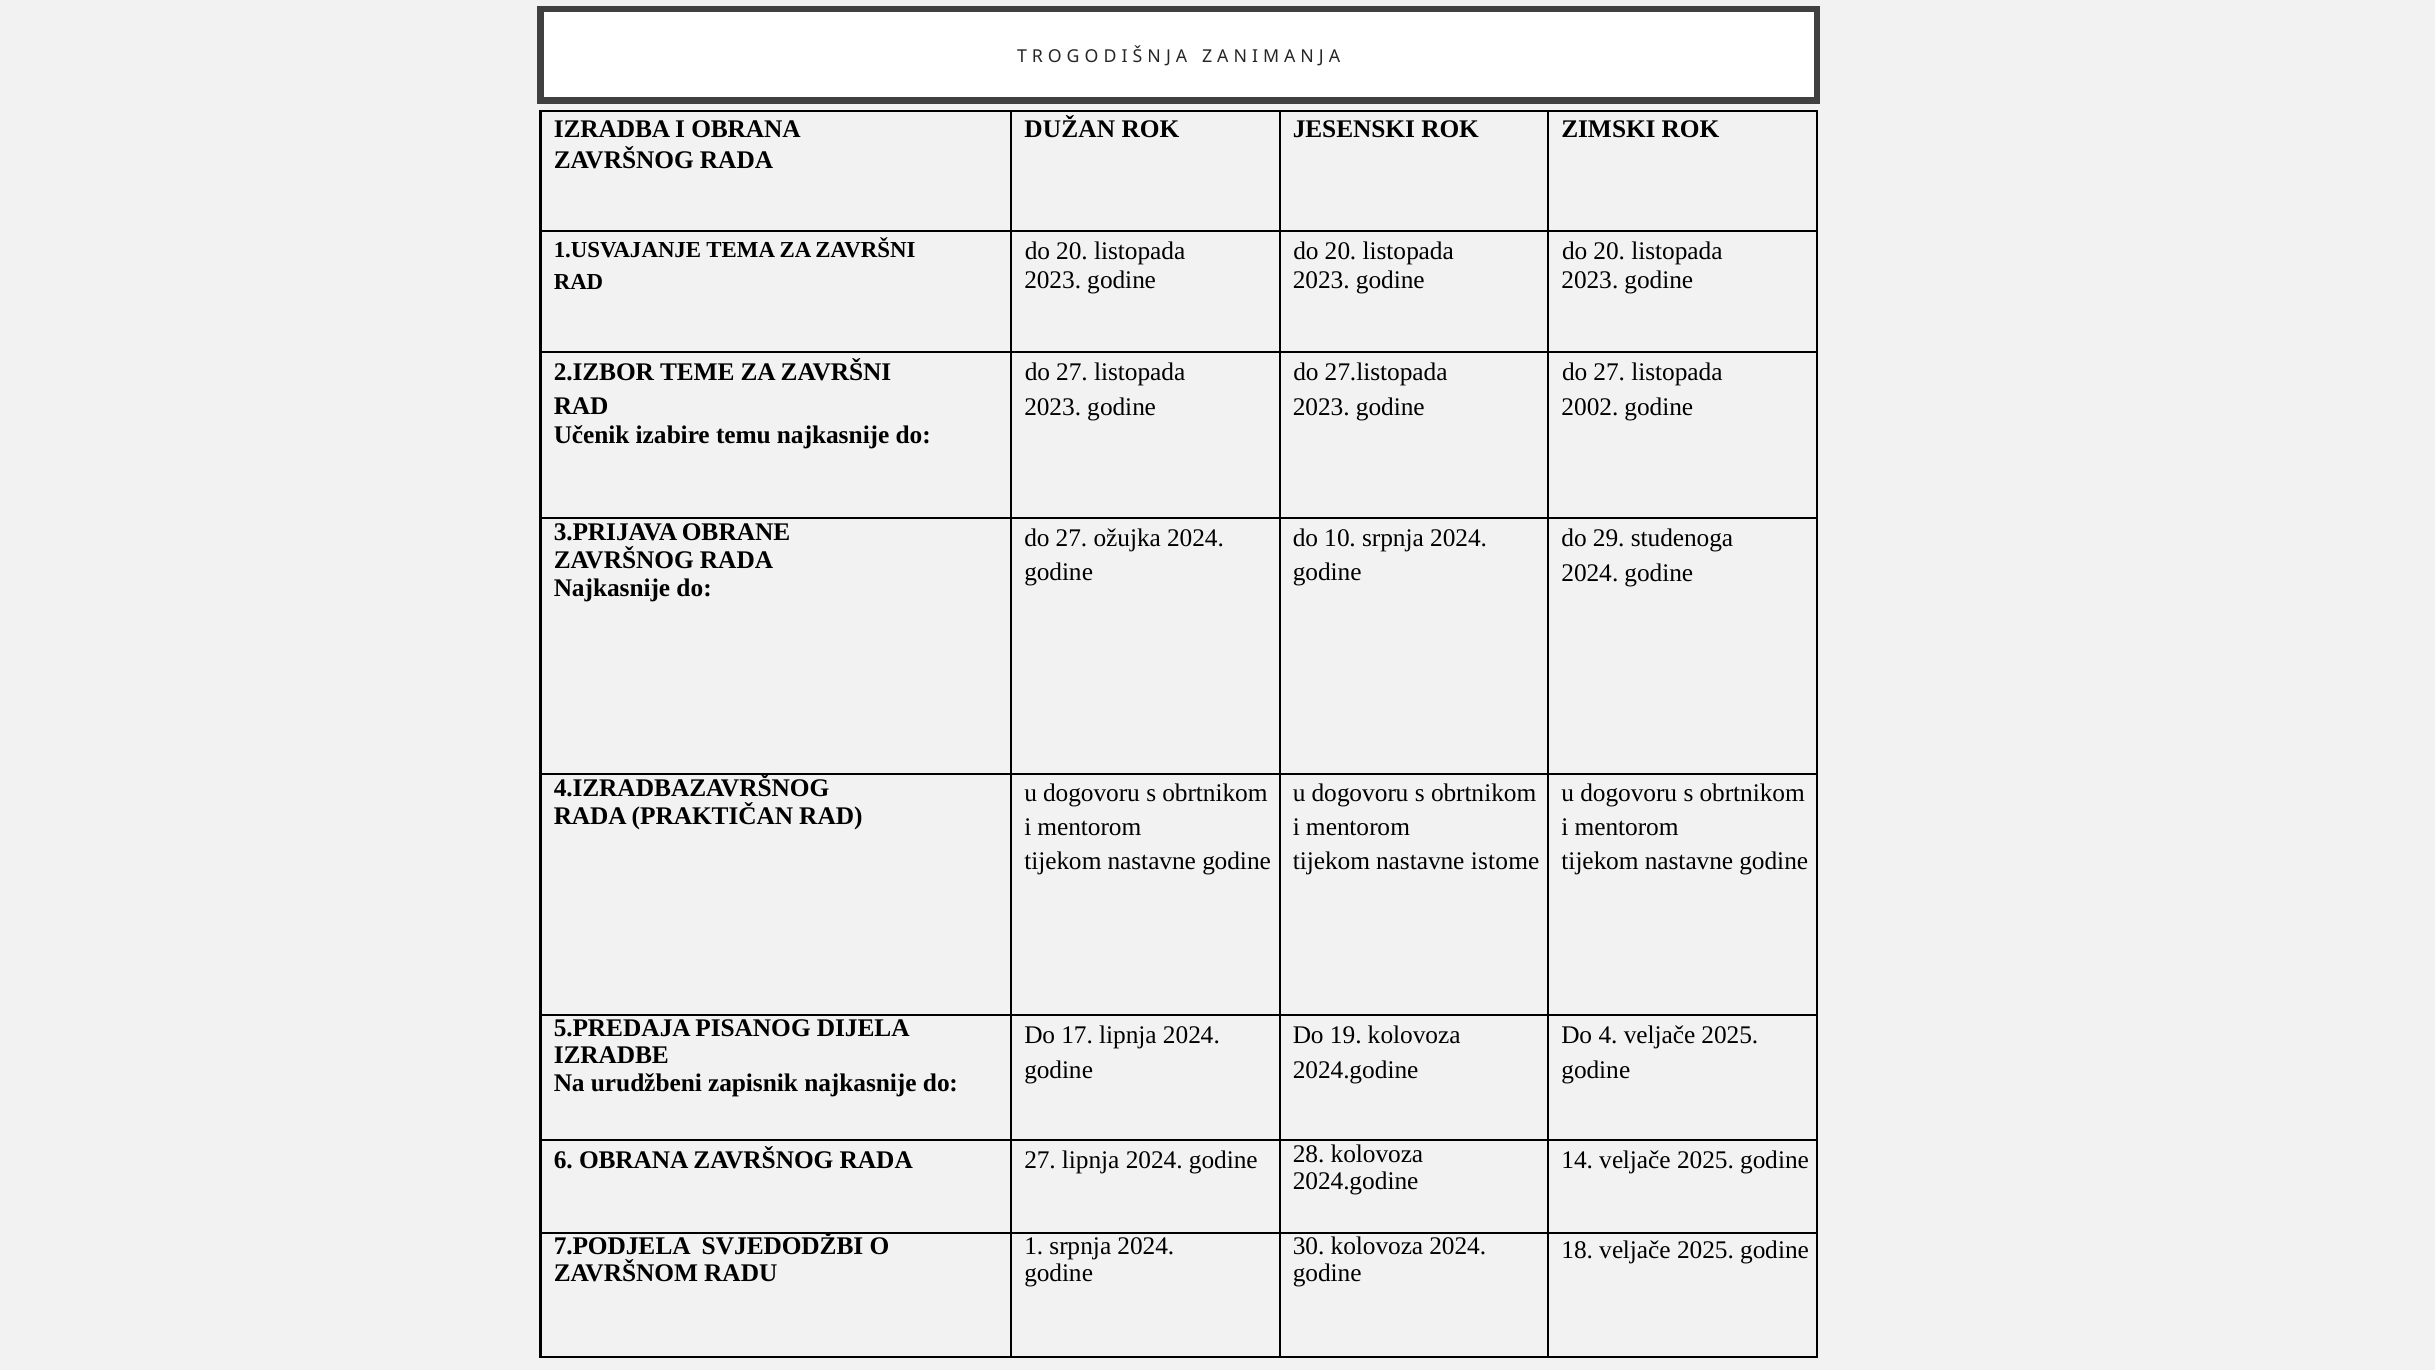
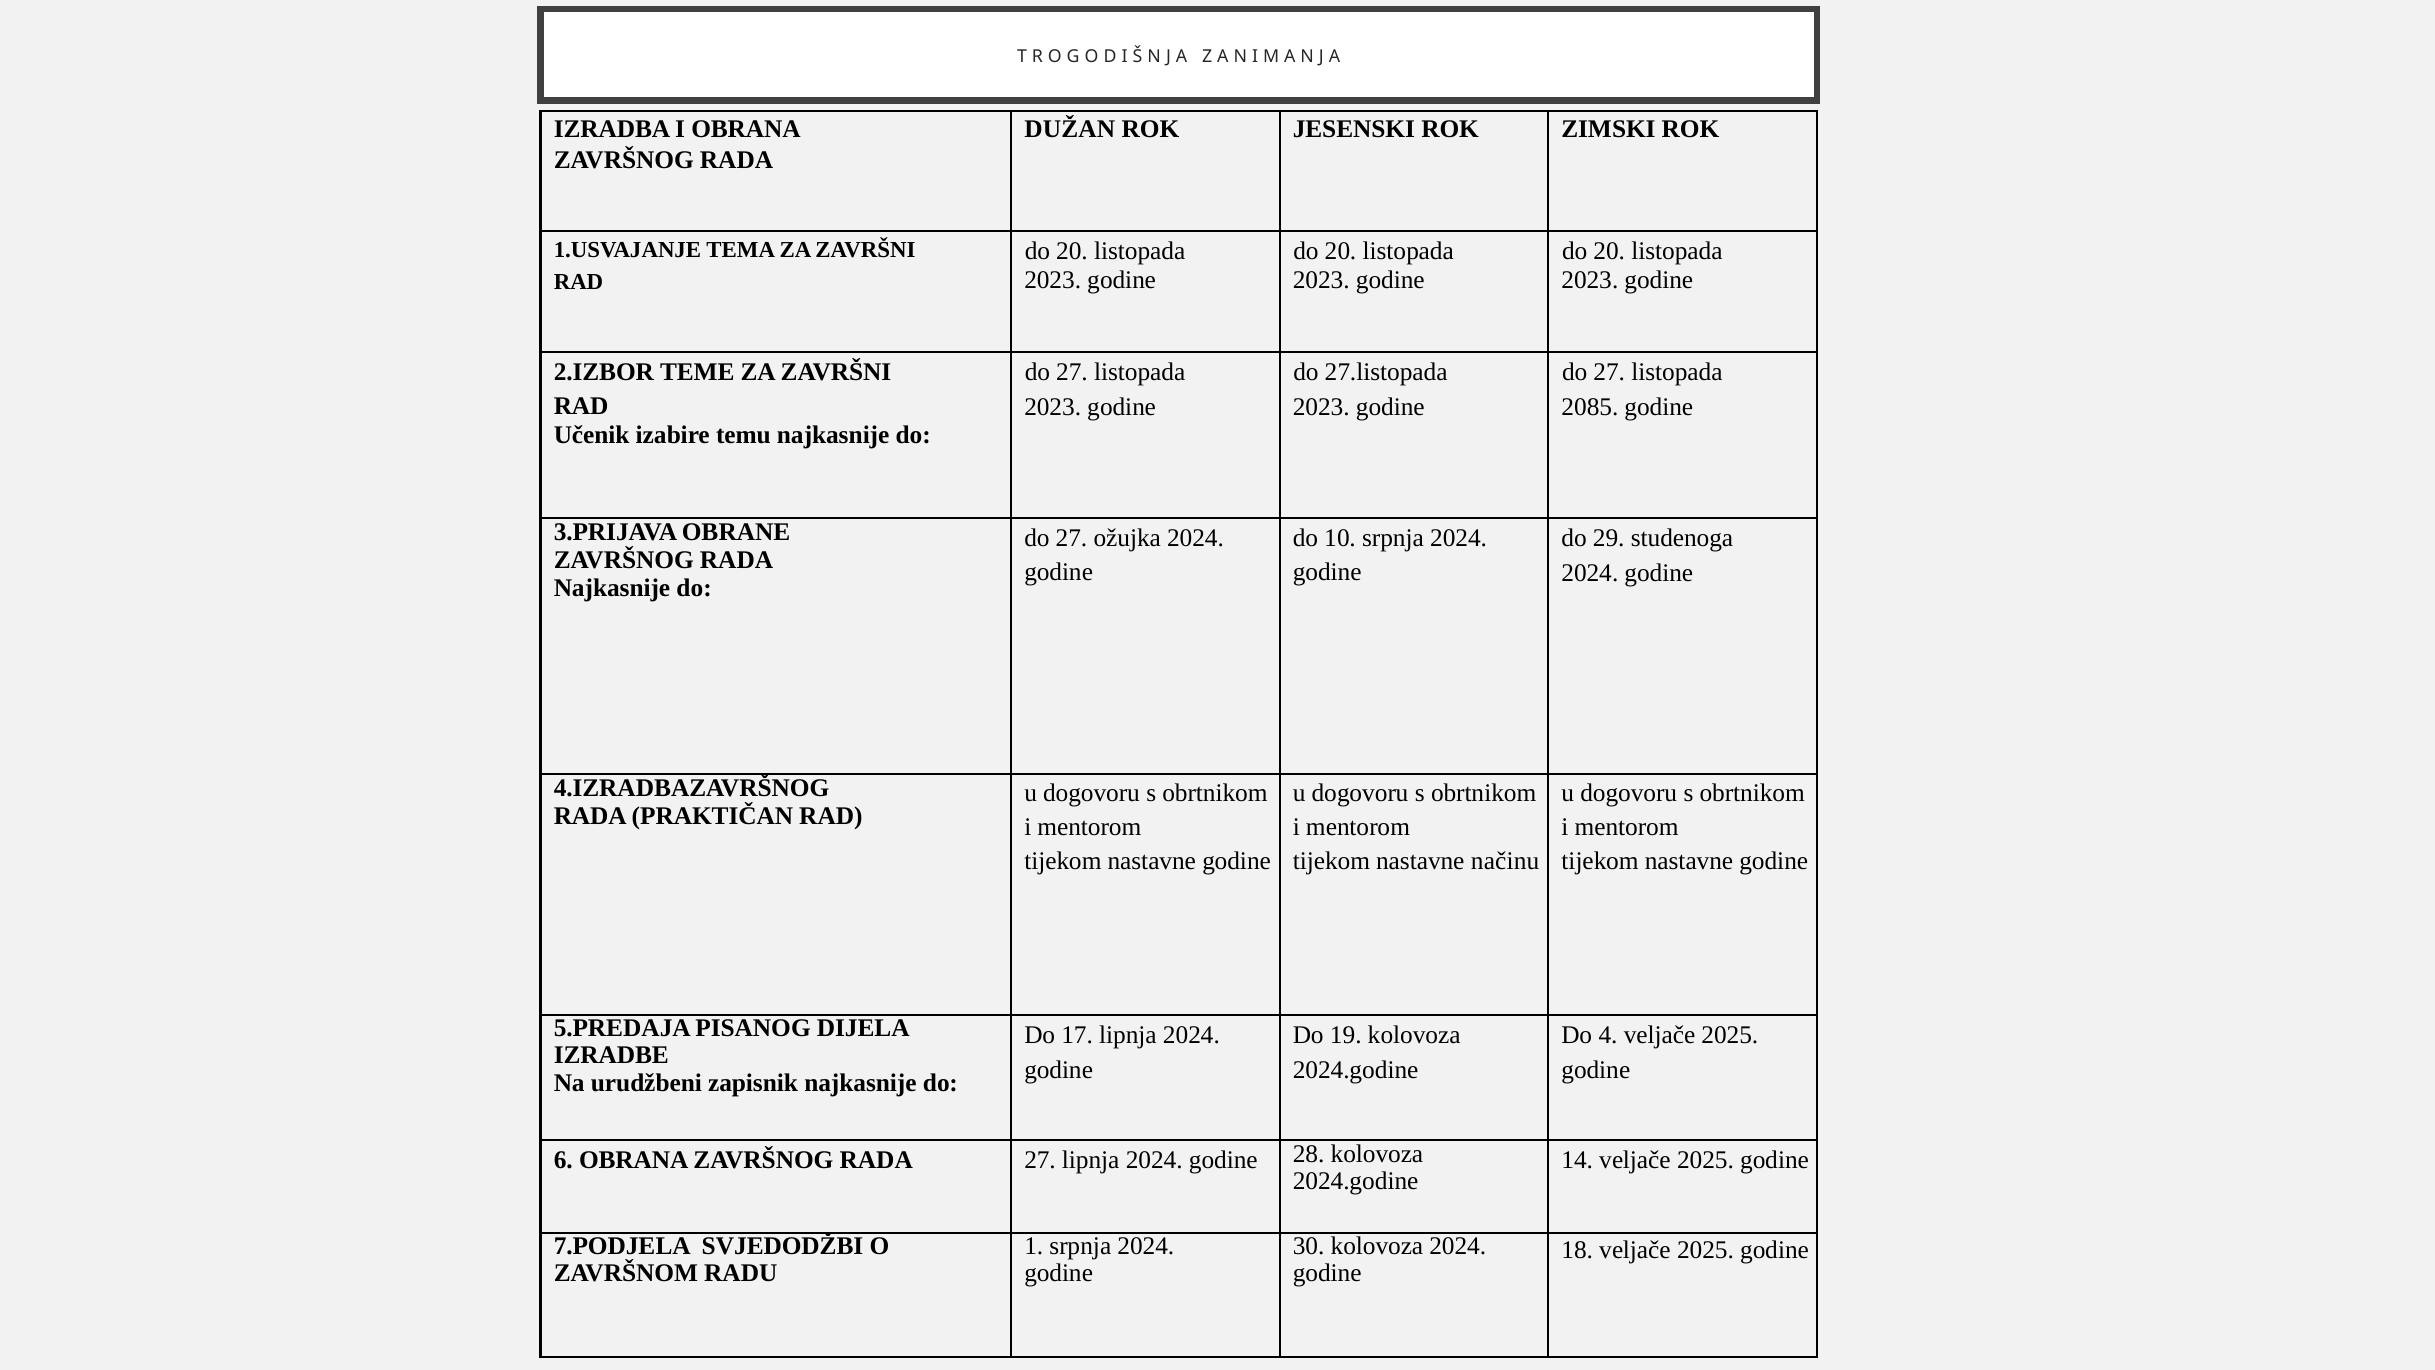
2002: 2002 -> 2085
istome: istome -> načinu
